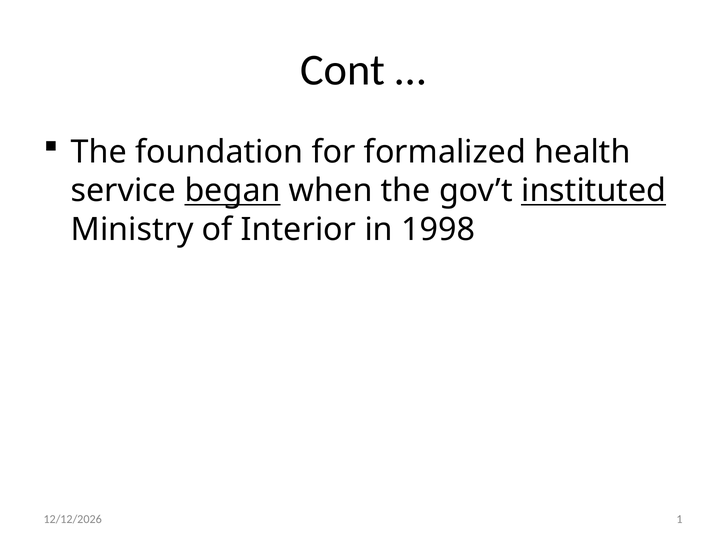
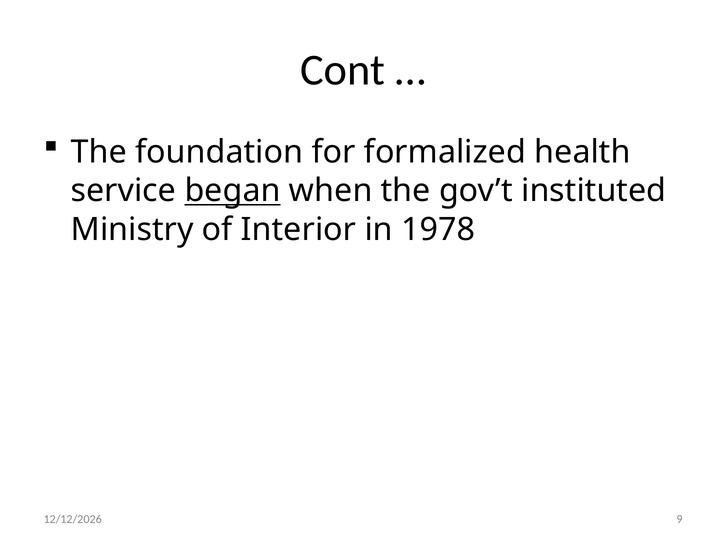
instituted underline: present -> none
1998: 1998 -> 1978
1: 1 -> 9
